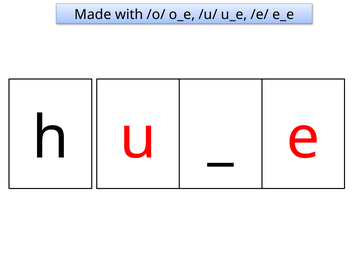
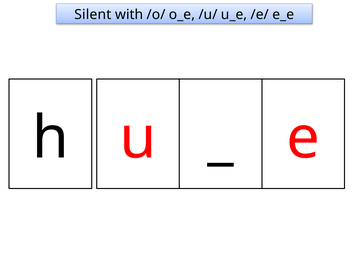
Made: Made -> Silent
